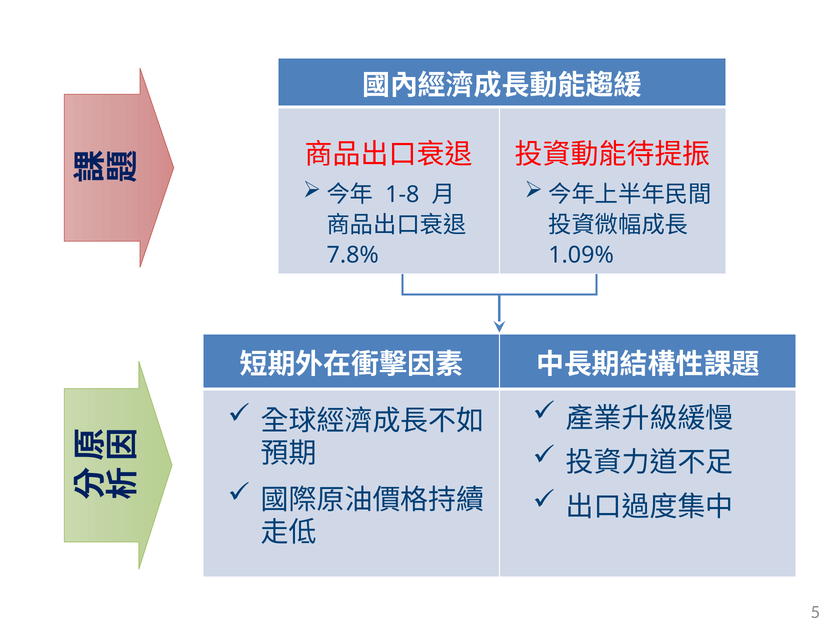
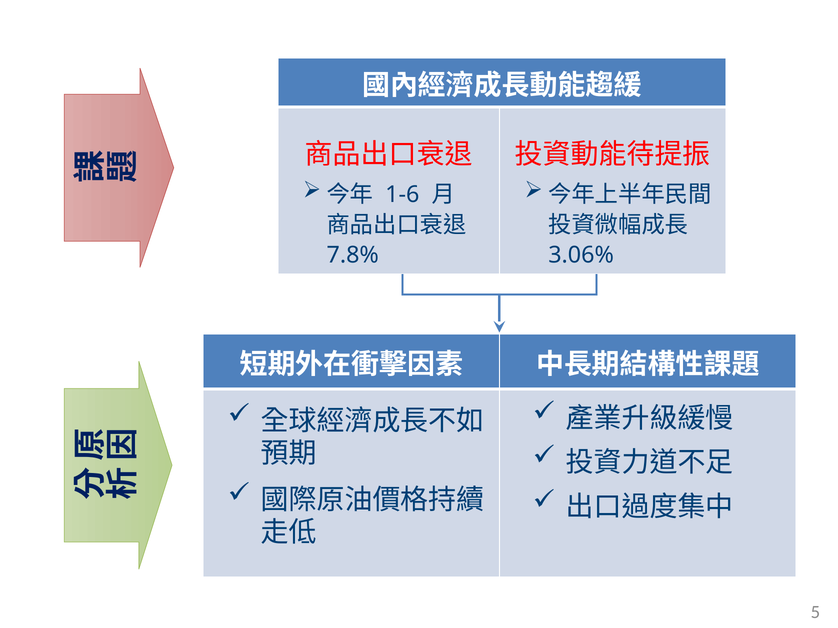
1-8: 1-8 -> 1-6
1.09%: 1.09% -> 3.06%
